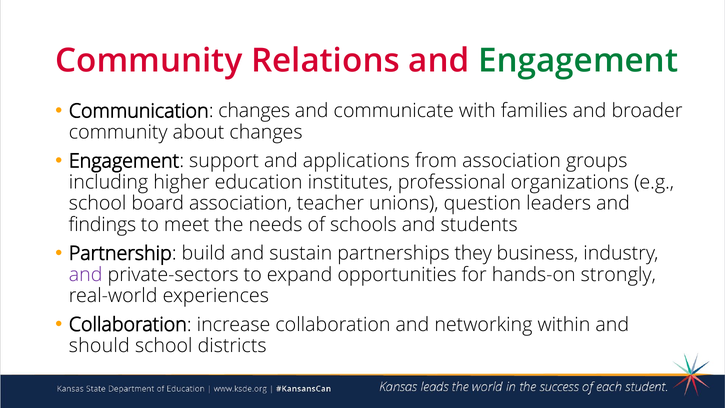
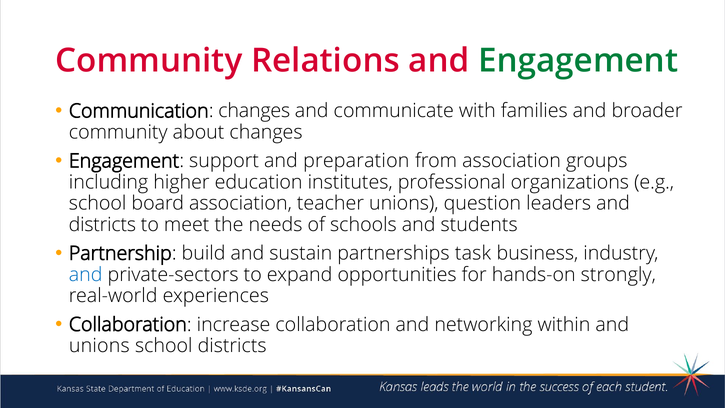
applications: applications -> preparation
findings at (102, 224): findings -> districts
they: they -> task
and at (86, 274) colour: purple -> blue
should at (99, 346): should -> unions
